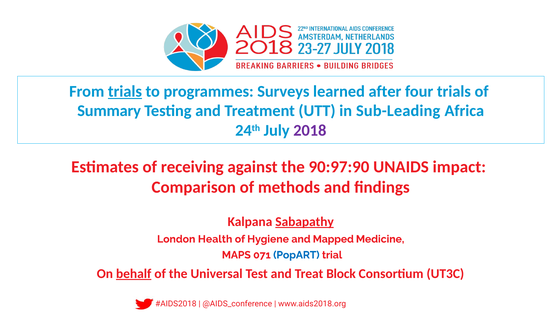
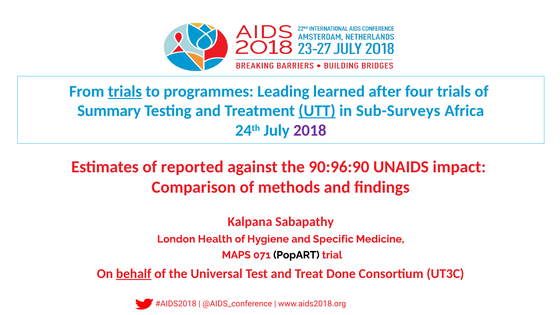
Surveys: Surveys -> Leading
UTT underline: none -> present
Sub-Leading: Sub-Leading -> Sub-Surveys
receiving: receiving -> reported
90:97:90: 90:97:90 -> 90:96:90
Sabapathy underline: present -> none
Mapped: Mapped -> Specific
PopART colour: blue -> black
Block: Block -> Done
